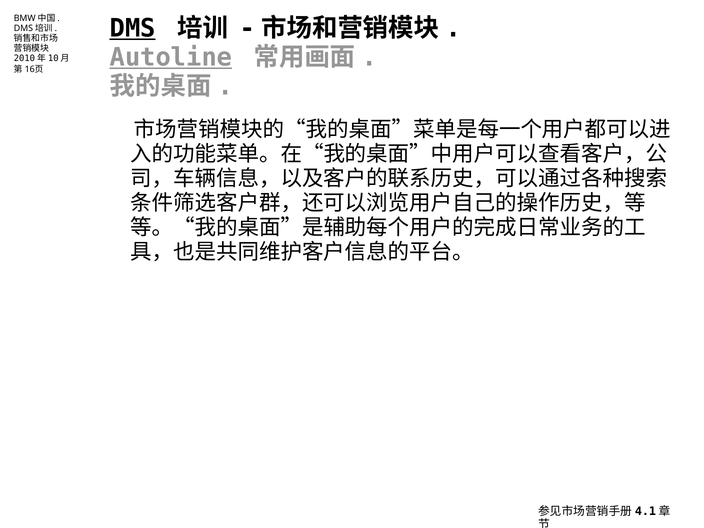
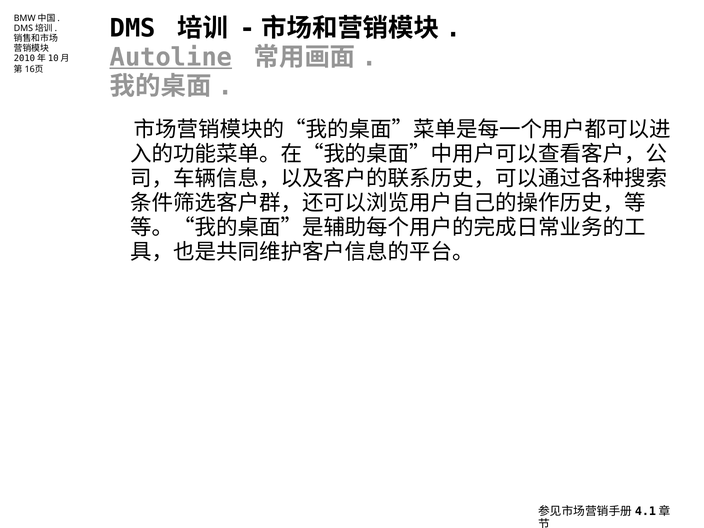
DMS underline: present -> none
